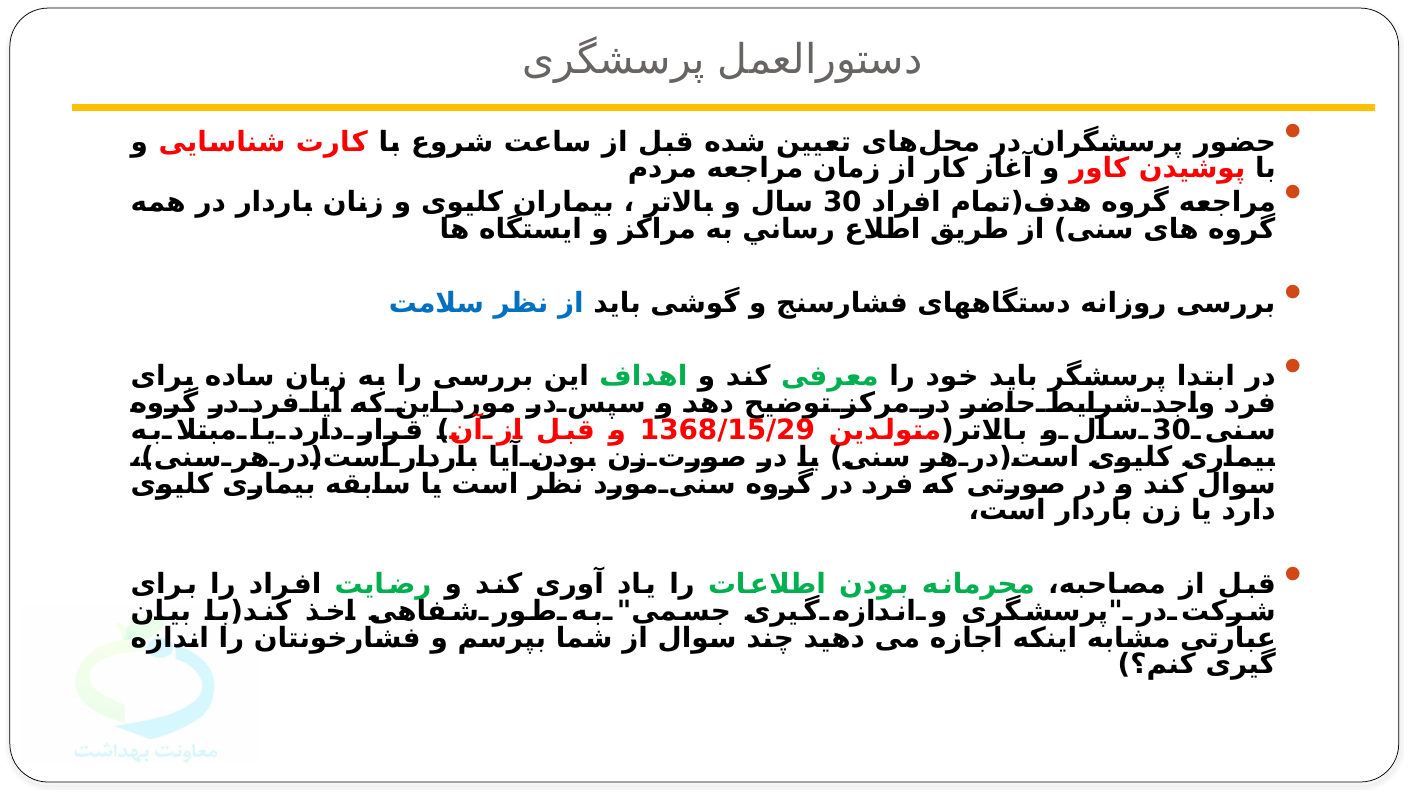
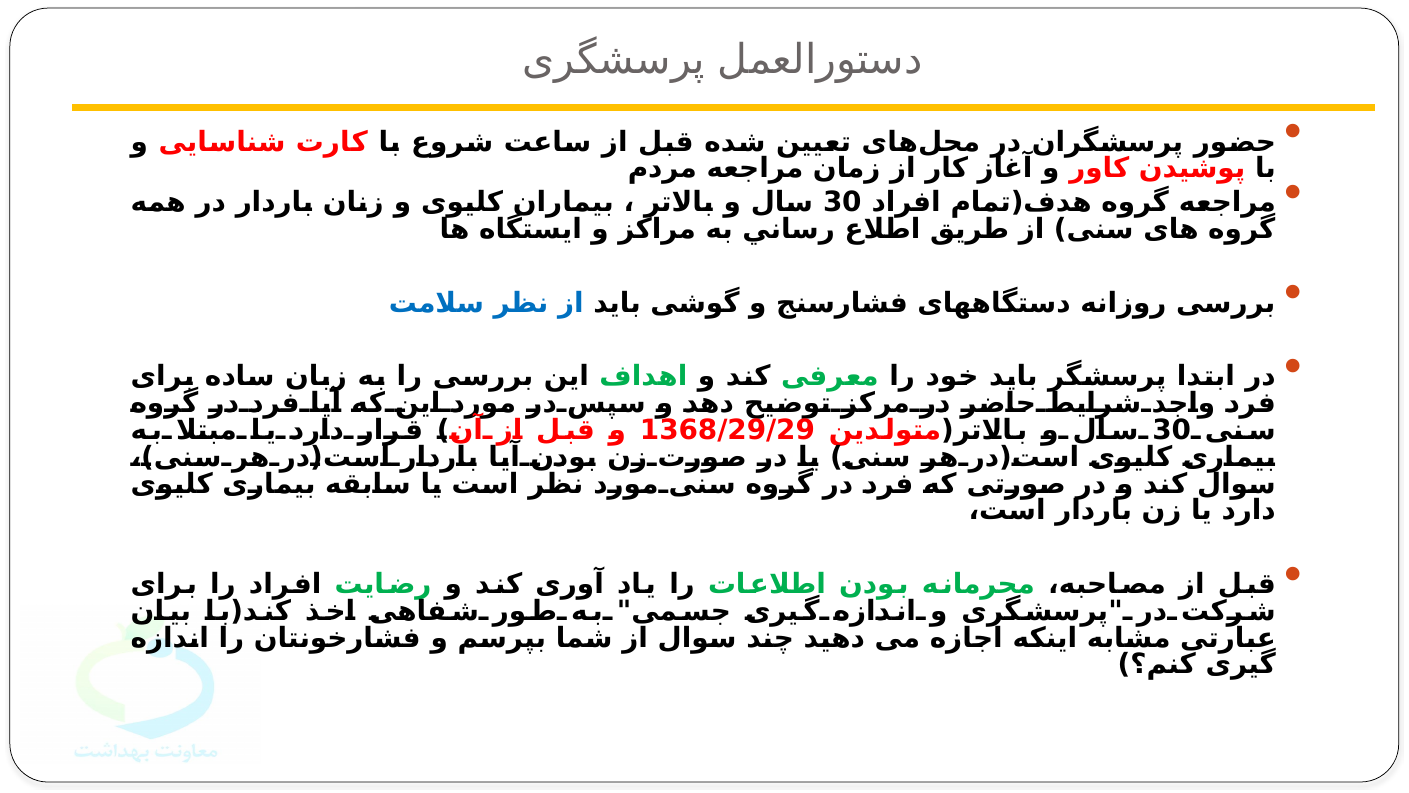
1368/15/29: 1368/15/29 -> 1368/29/29
